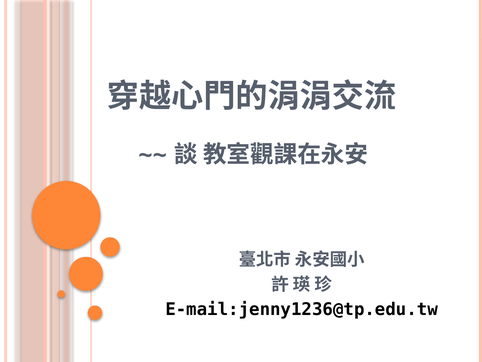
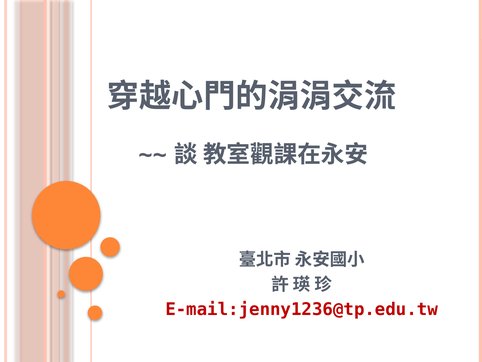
E-mail:jenny1236@tp.edu.tw colour: black -> red
